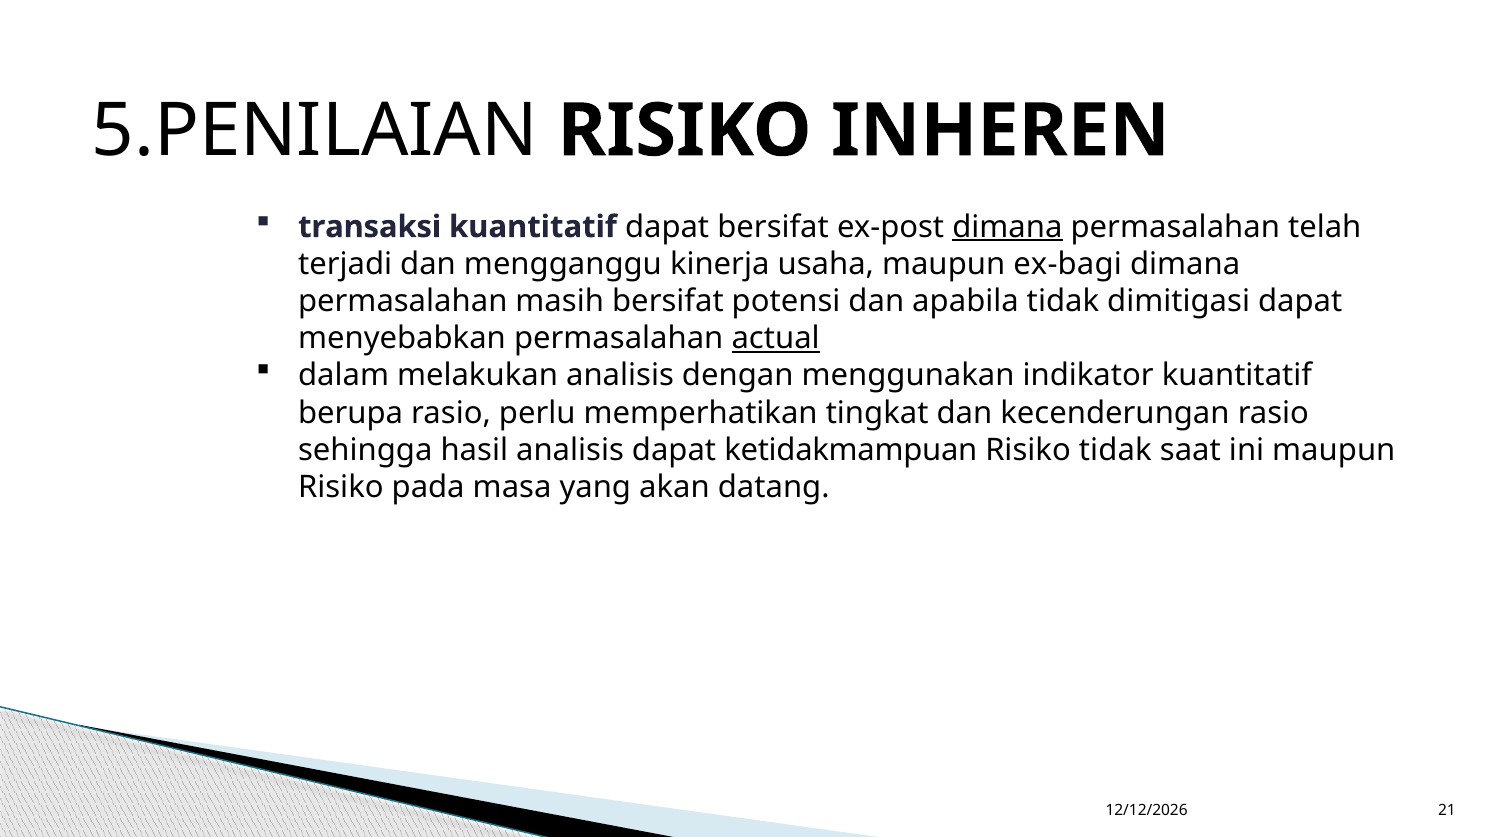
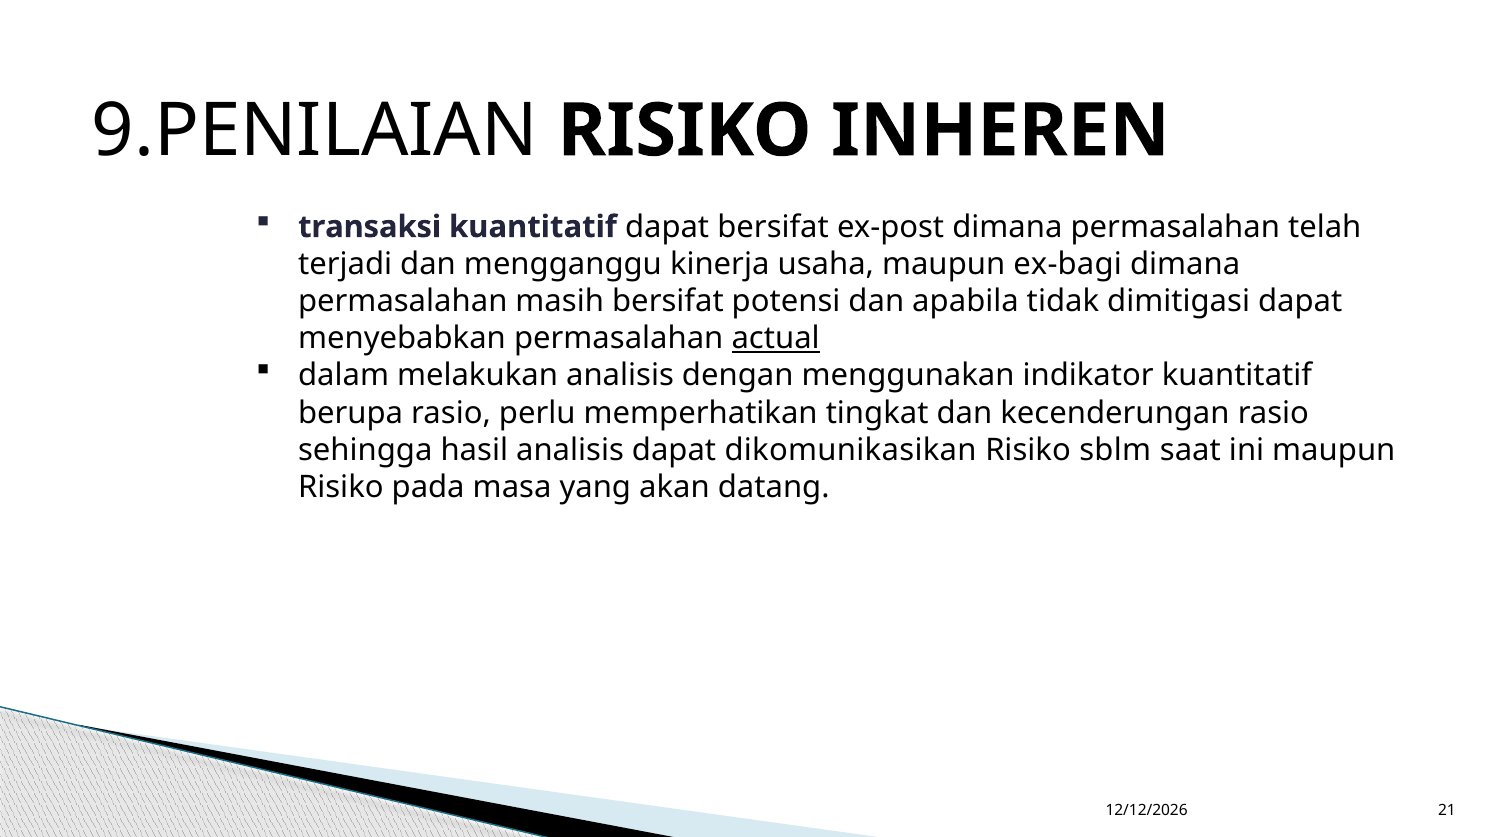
5.PENILAIAN: 5.PENILAIAN -> 9.PENILAIAN
dimana at (1007, 227) underline: present -> none
ketidakmampuan: ketidakmampuan -> dikomunikasikan
Risiko tidak: tidak -> sblm
